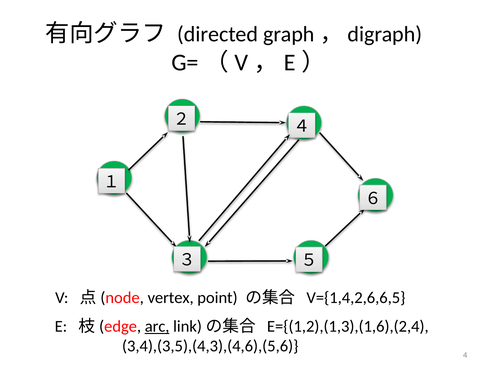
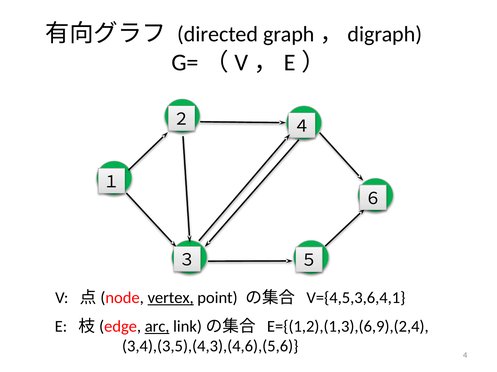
vertex underline: none -> present
V={1,4,2,6,6,5: V={1,4,2,6,6,5 -> V={4,5,3,6,4,1
E={(1,2),(1,3),(1,6),(2,4: E={(1,2),(1,3),(1,6),(2,4 -> E={(1,2),(1,3),(6,9),(2,4
